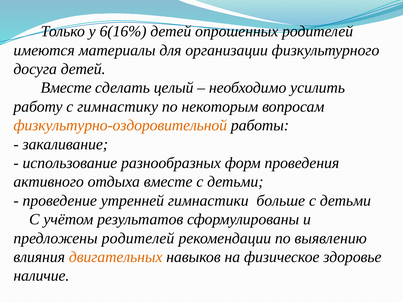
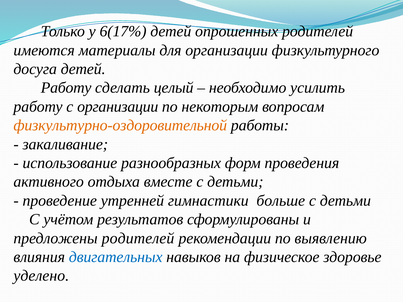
6(16%: 6(16% -> 6(17%
Вместе at (66, 88): Вместе -> Работу
с гимнастику: гимнастику -> организации
двигательных colour: orange -> blue
наличие: наличие -> уделено
